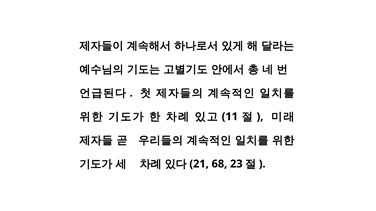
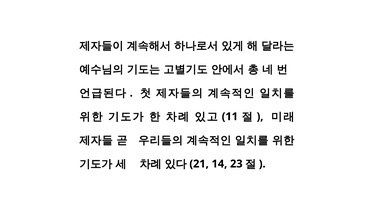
68: 68 -> 14
